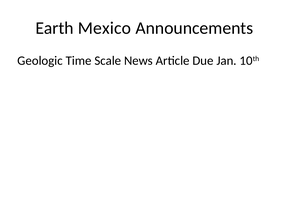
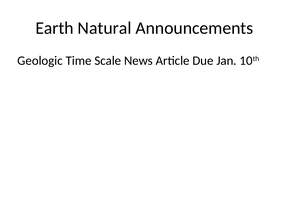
Mexico: Mexico -> Natural
